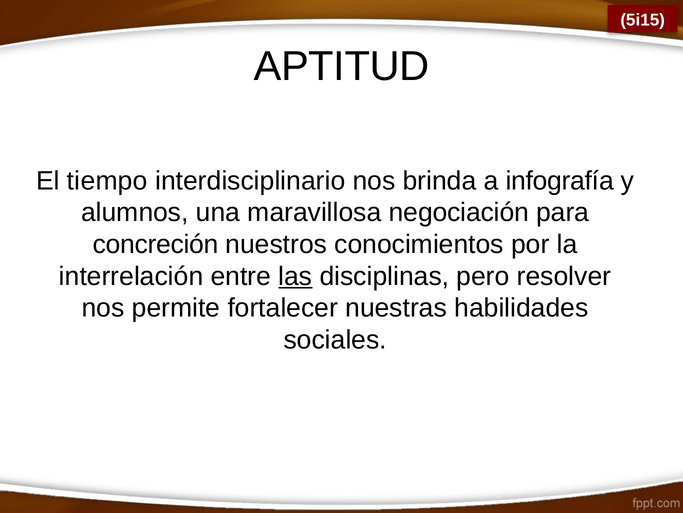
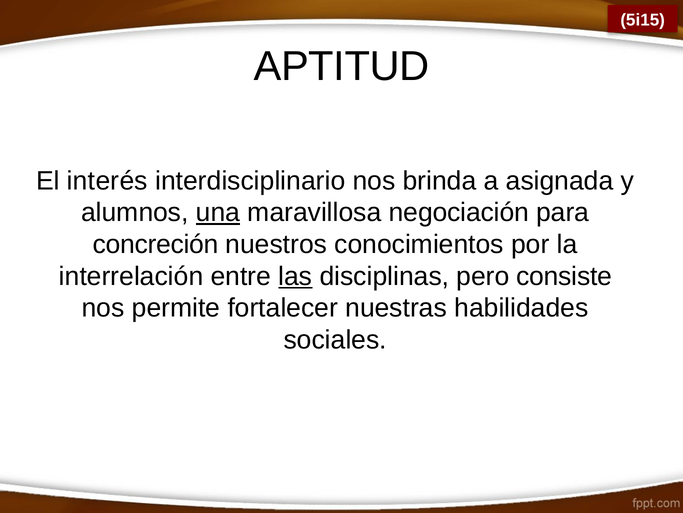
tiempo: tiempo -> interés
infografía: infografía -> asignada
una underline: none -> present
resolver: resolver -> consiste
